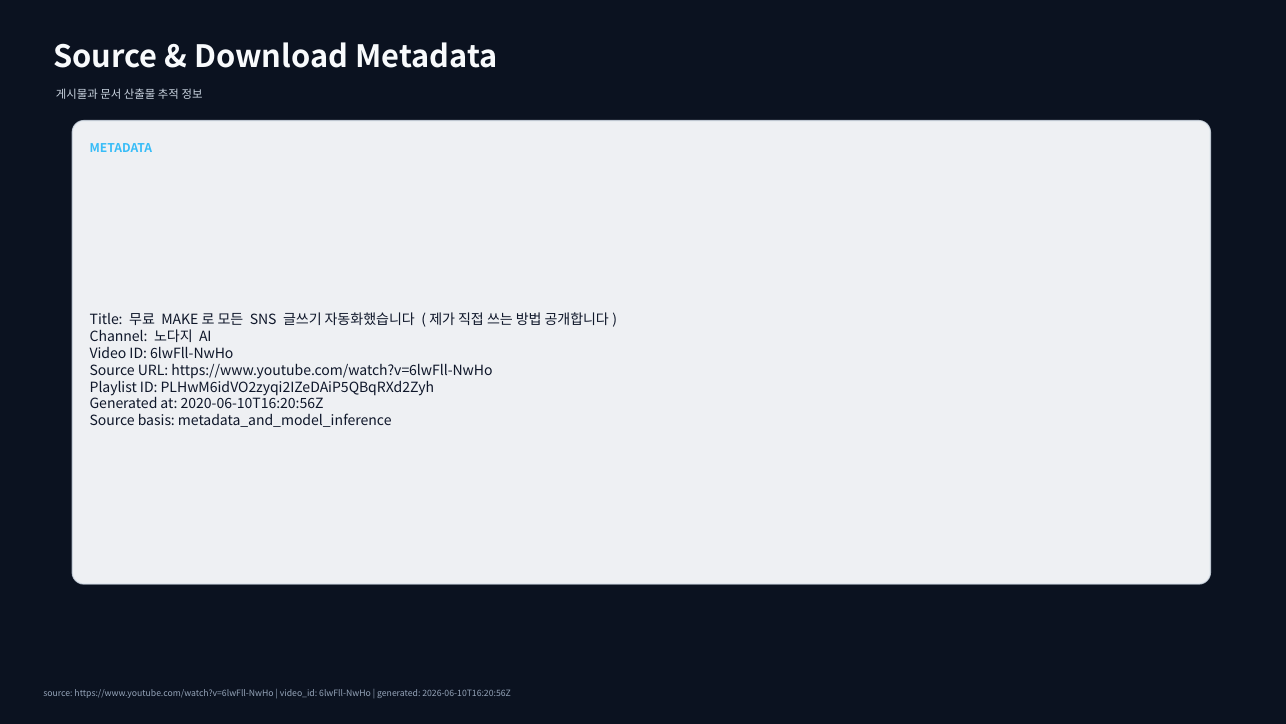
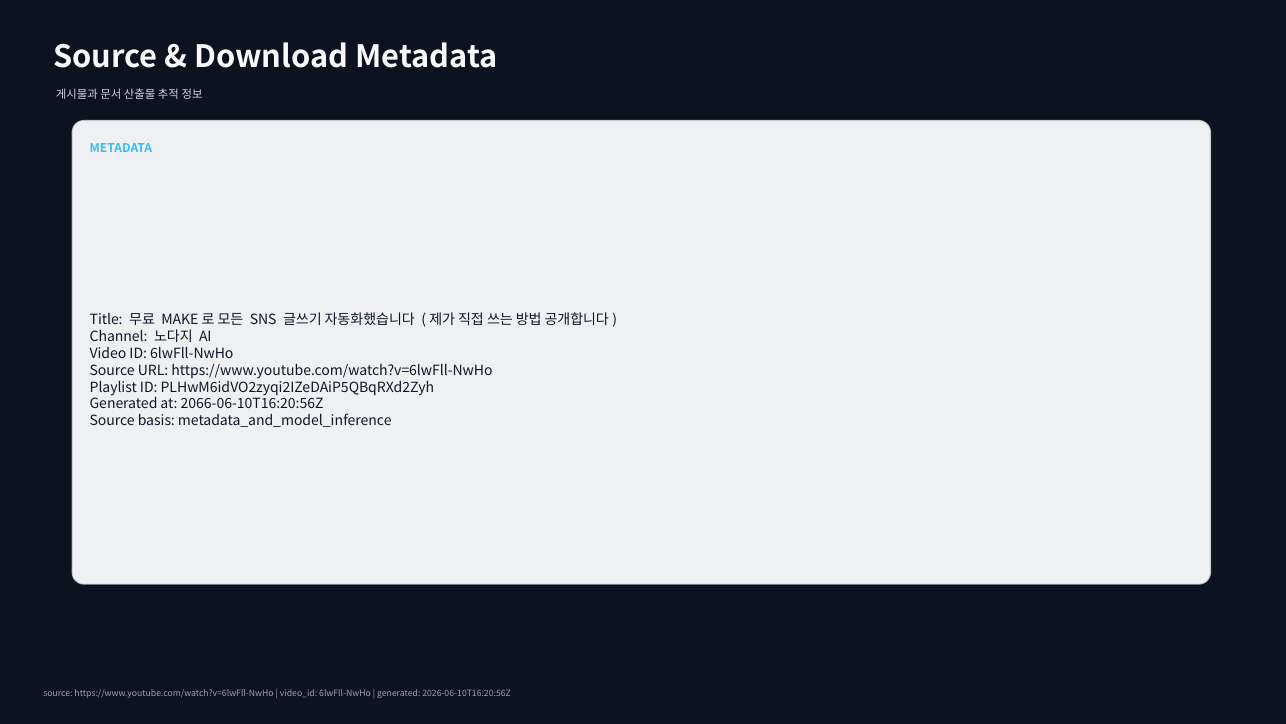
2020-06-10T16:20:56Z: 2020-06-10T16:20:56Z -> 2066-06-10T16:20:56Z
